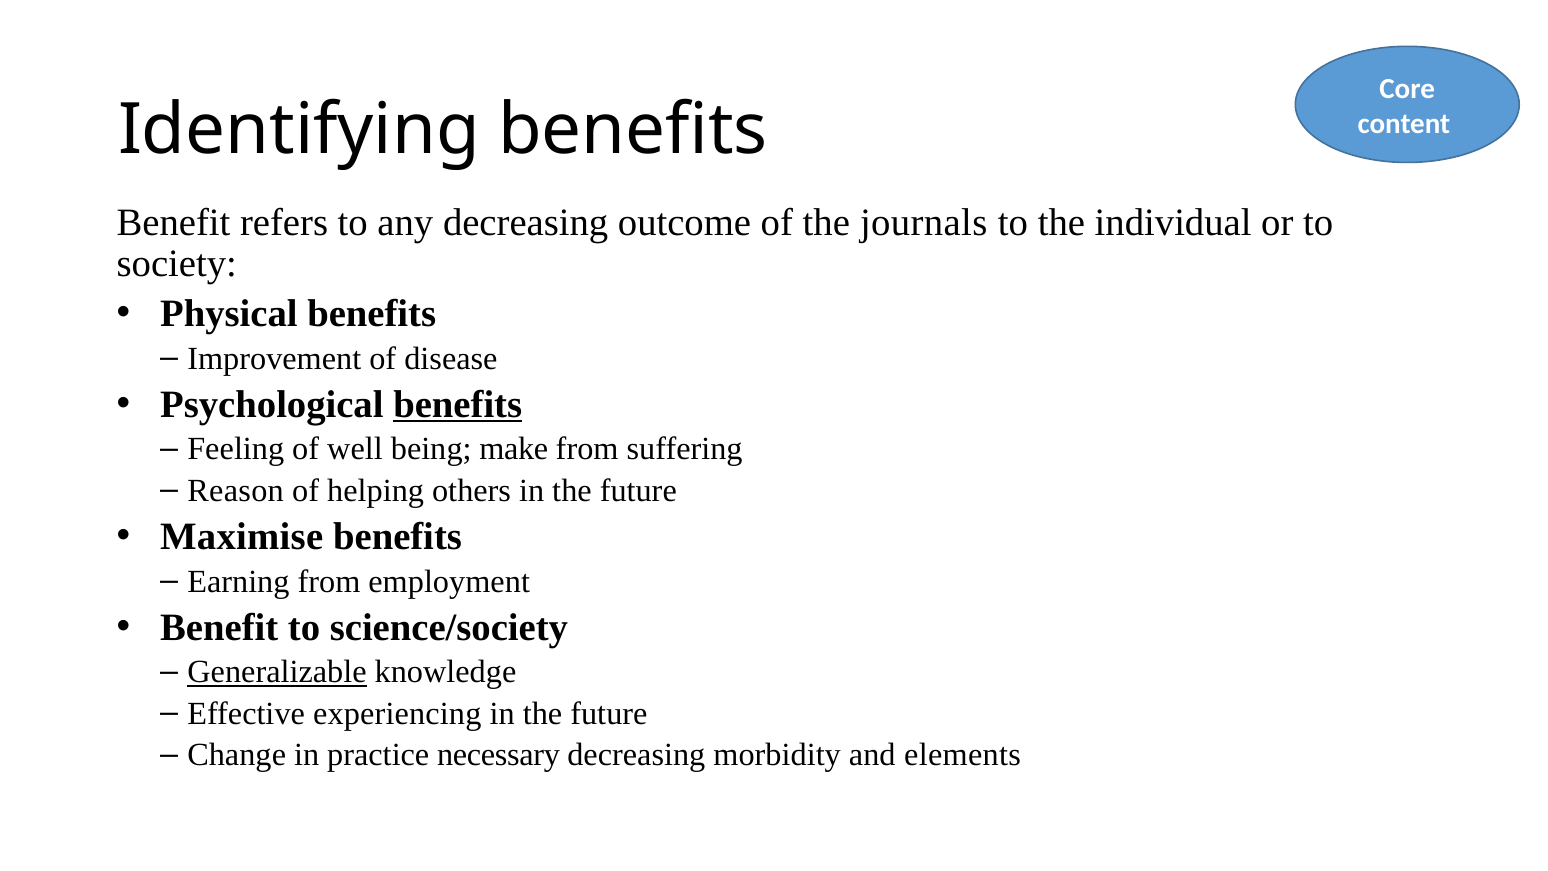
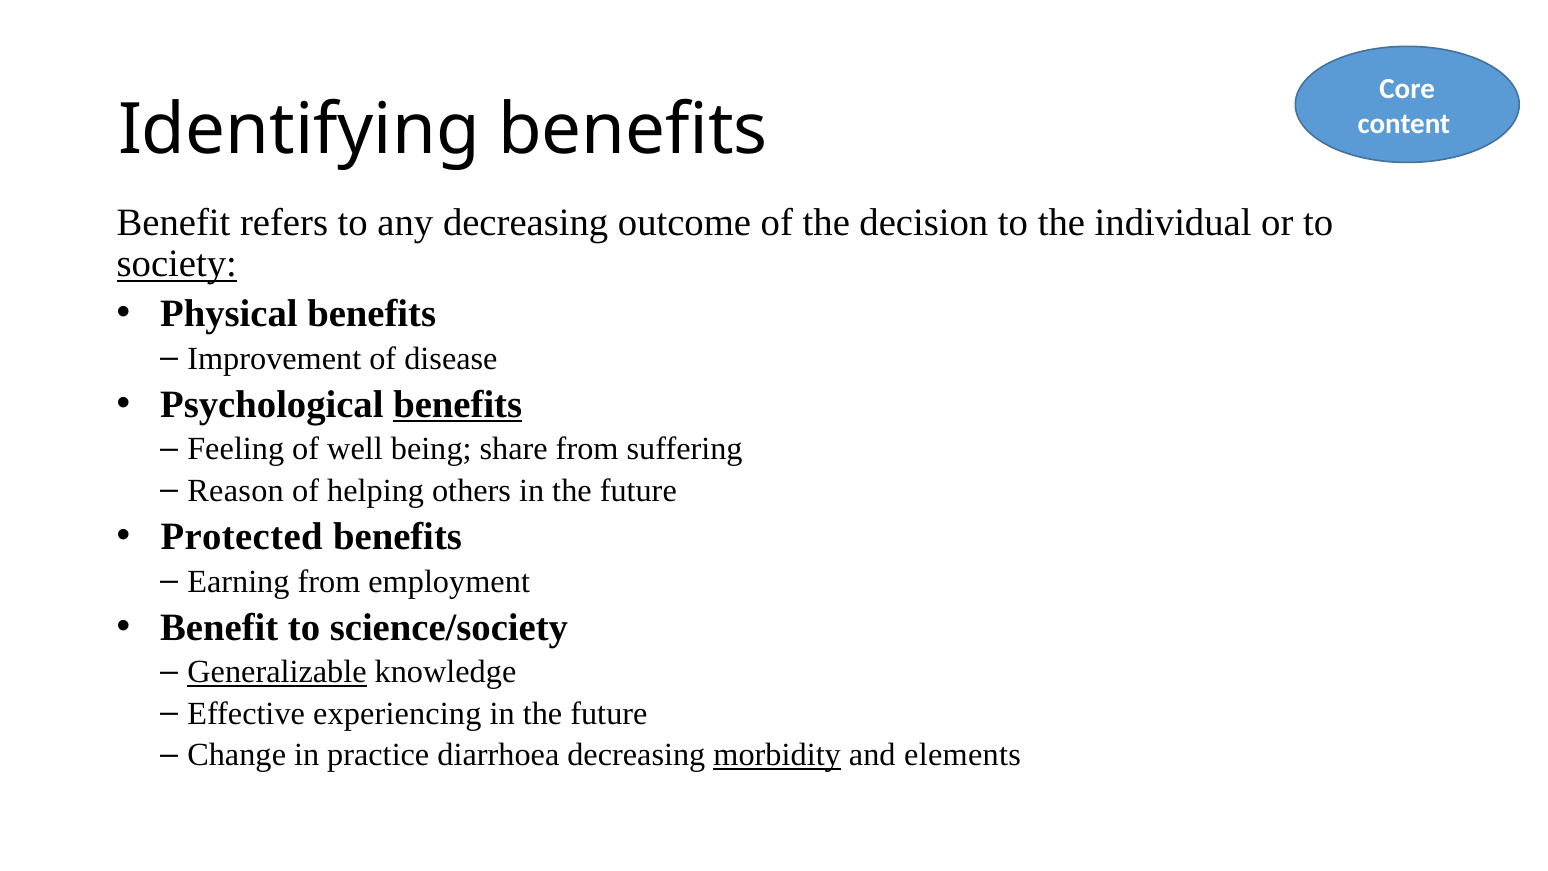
journals: journals -> decision
society underline: none -> present
make: make -> share
Maximise: Maximise -> Protected
necessary: necessary -> diarrhoea
morbidity underline: none -> present
